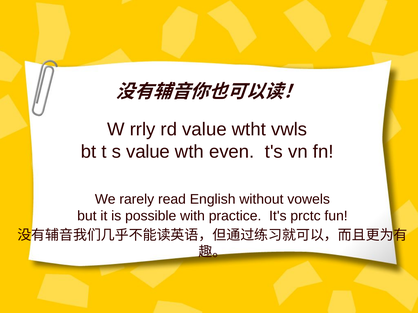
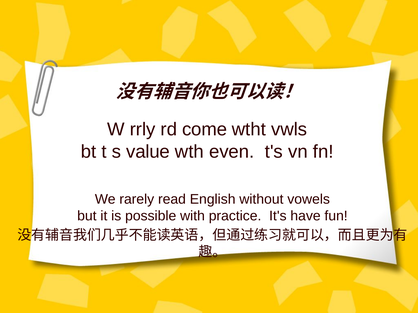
rd value: value -> come
prctc: prctc -> have
